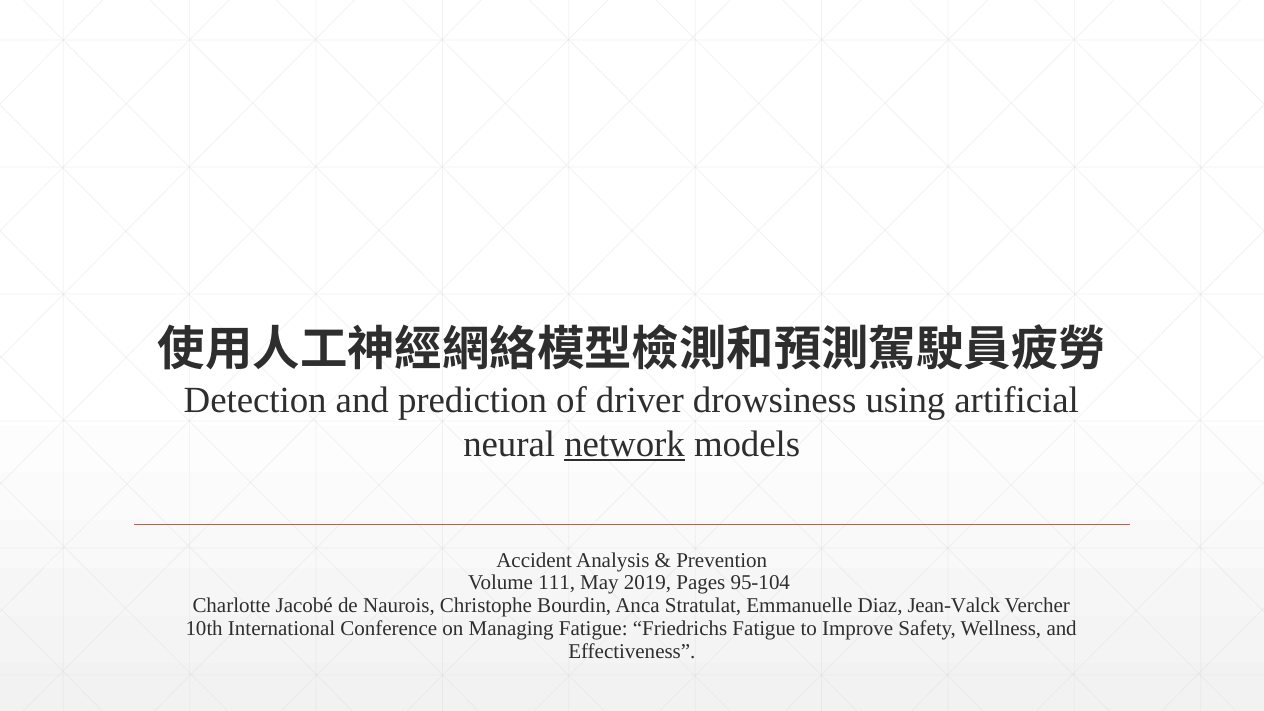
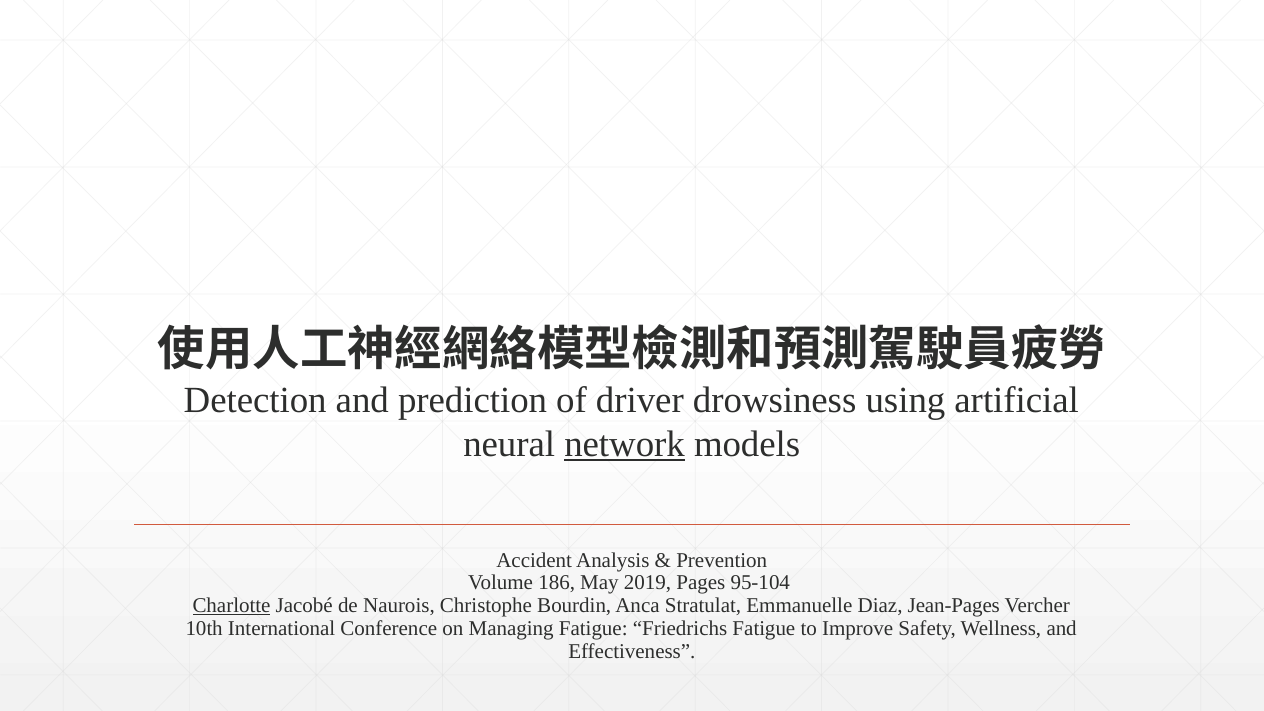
111: 111 -> 186
Charlotte underline: none -> present
Jean-Valck: Jean-Valck -> Jean-Pages
